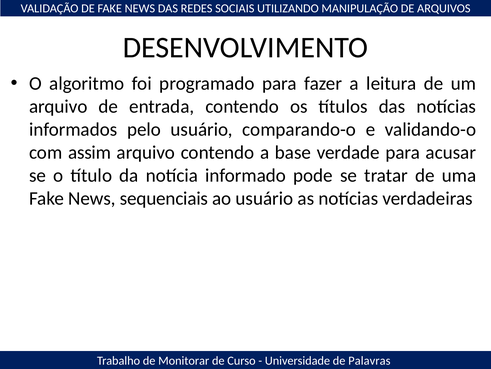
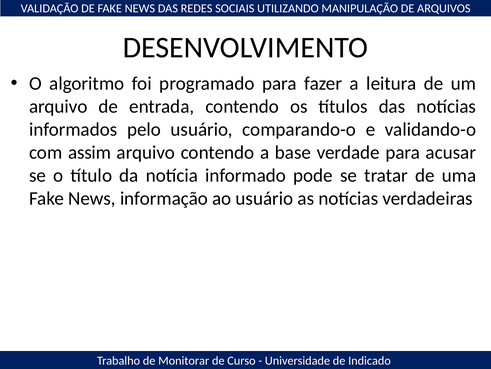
sequenciais: sequenciais -> informação
Palavras: Palavras -> Indicado
